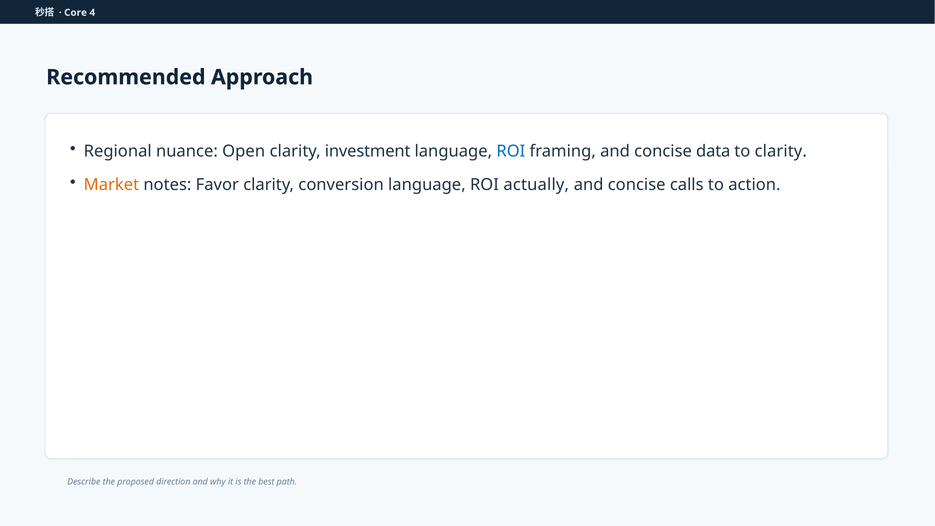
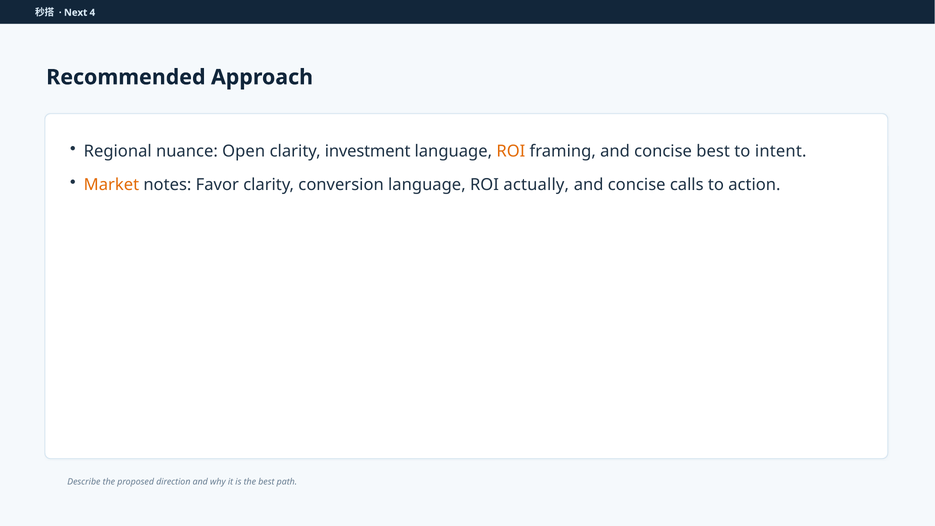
Core: Core -> Next
ROI at (511, 151) colour: blue -> orange
concise data: data -> best
to clarity: clarity -> intent
